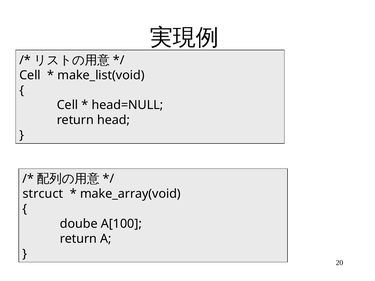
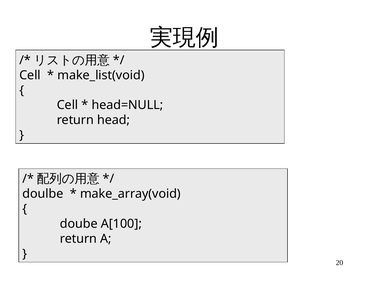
strcuct: strcuct -> doulbe
